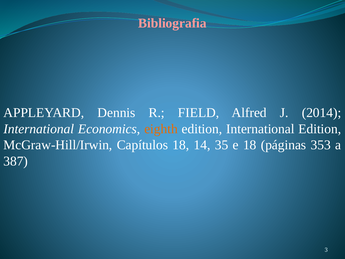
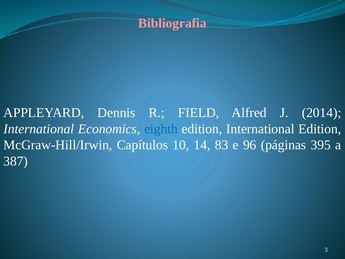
eighth colour: orange -> blue
Capítulos 18: 18 -> 10
35: 35 -> 83
e 18: 18 -> 96
353: 353 -> 395
